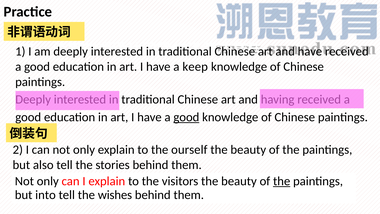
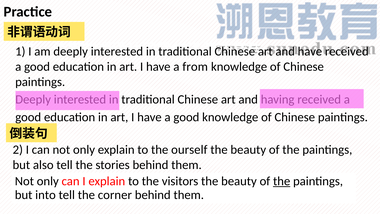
keep: keep -> from
good at (186, 117) underline: present -> none
wishes: wishes -> corner
